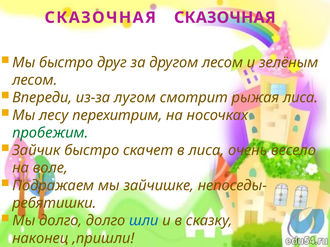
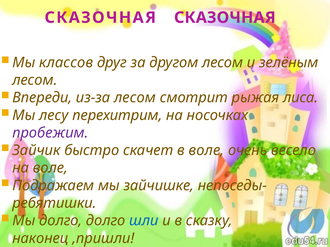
Мы быстро: быстро -> классов
из-за лугом: лугом -> лесом
пробежим colour: green -> purple
в лиса: лиса -> воле
